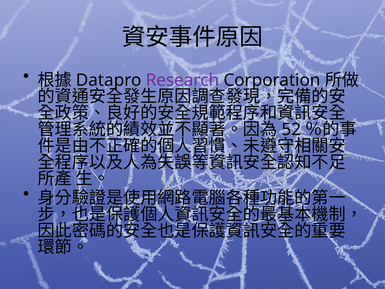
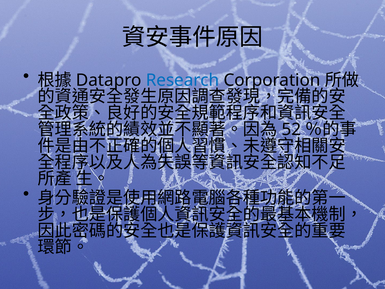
Research colour: purple -> blue
